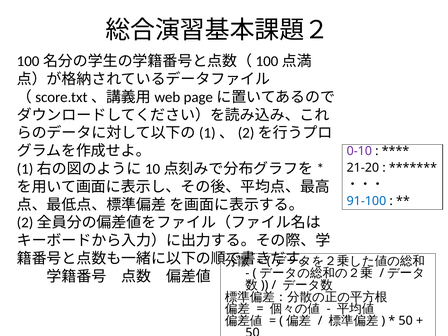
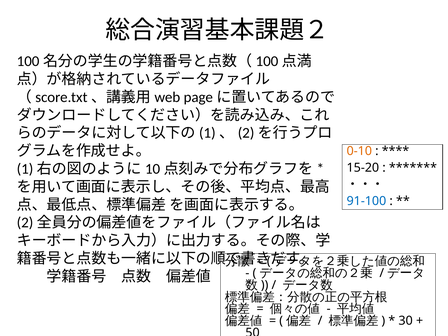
0-10 colour: purple -> orange
21-20: 21-20 -> 15-20
50 at (406, 321): 50 -> 30
